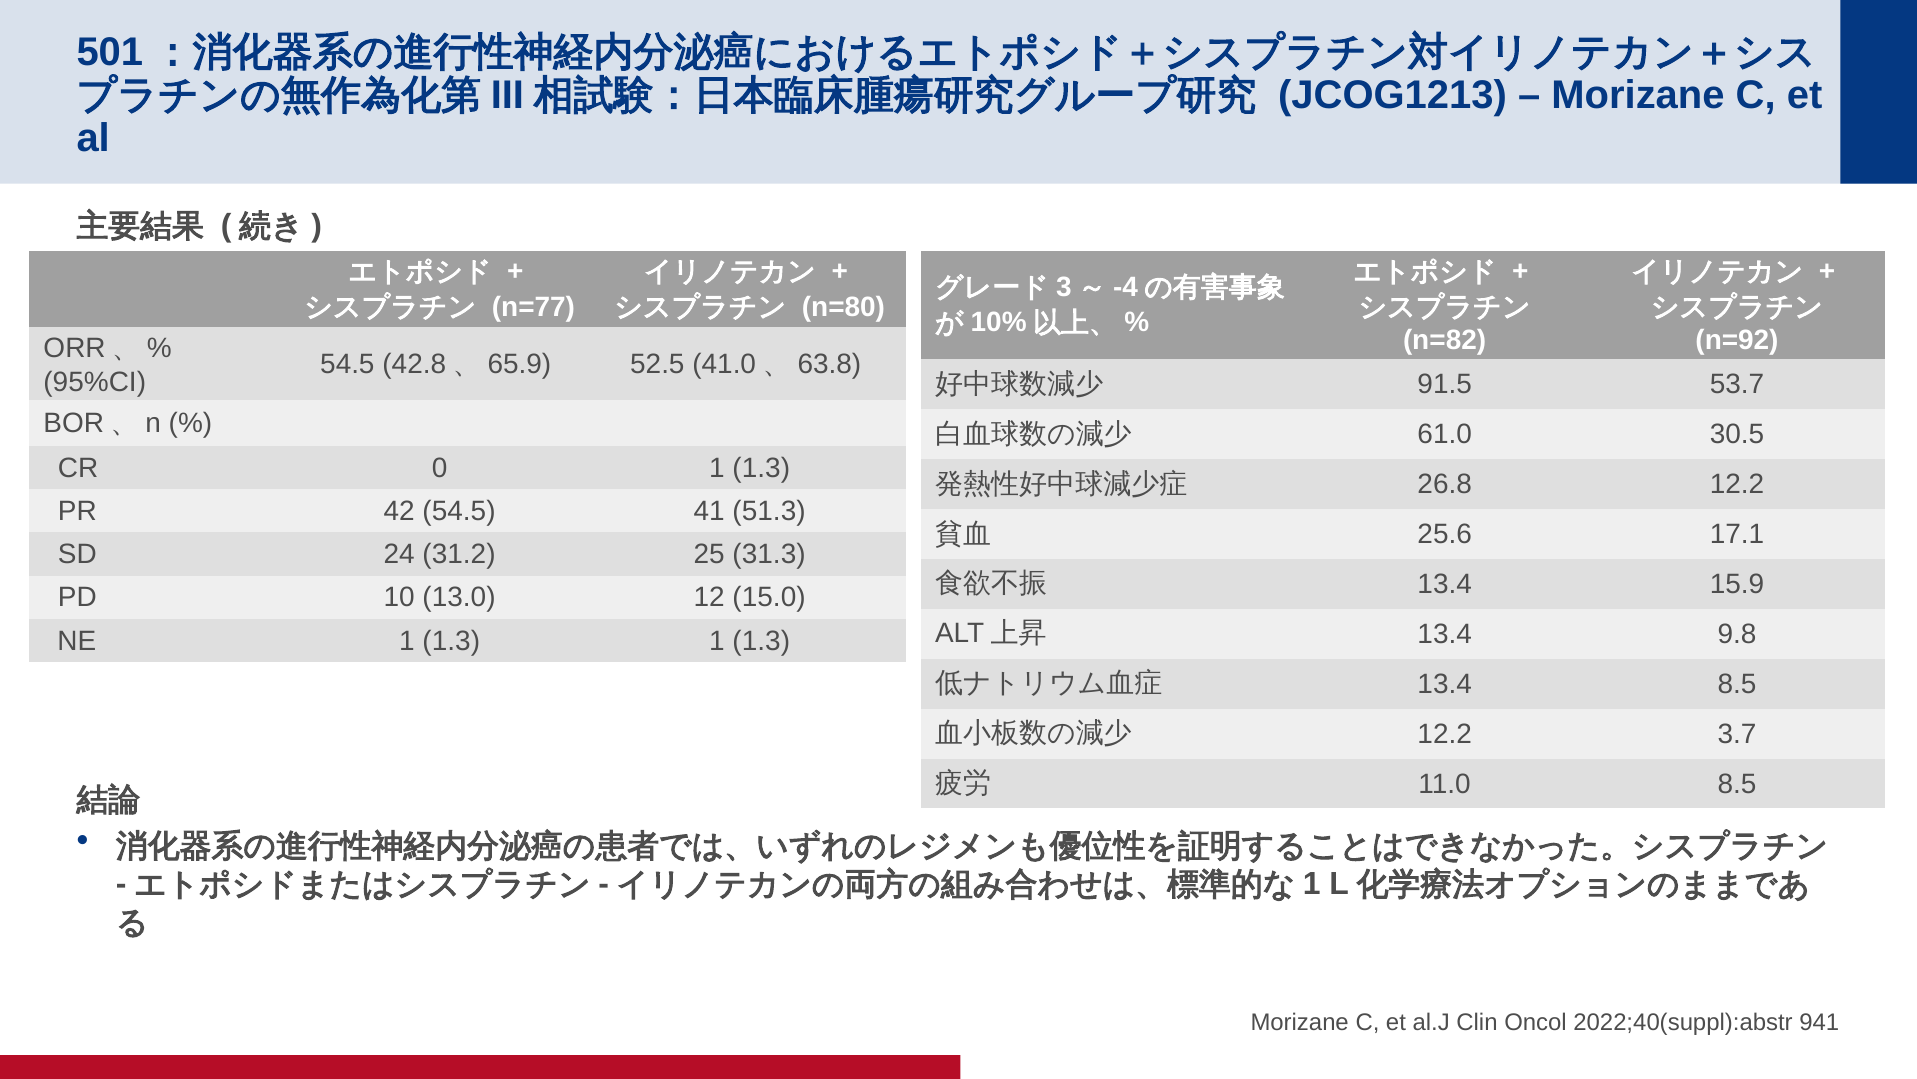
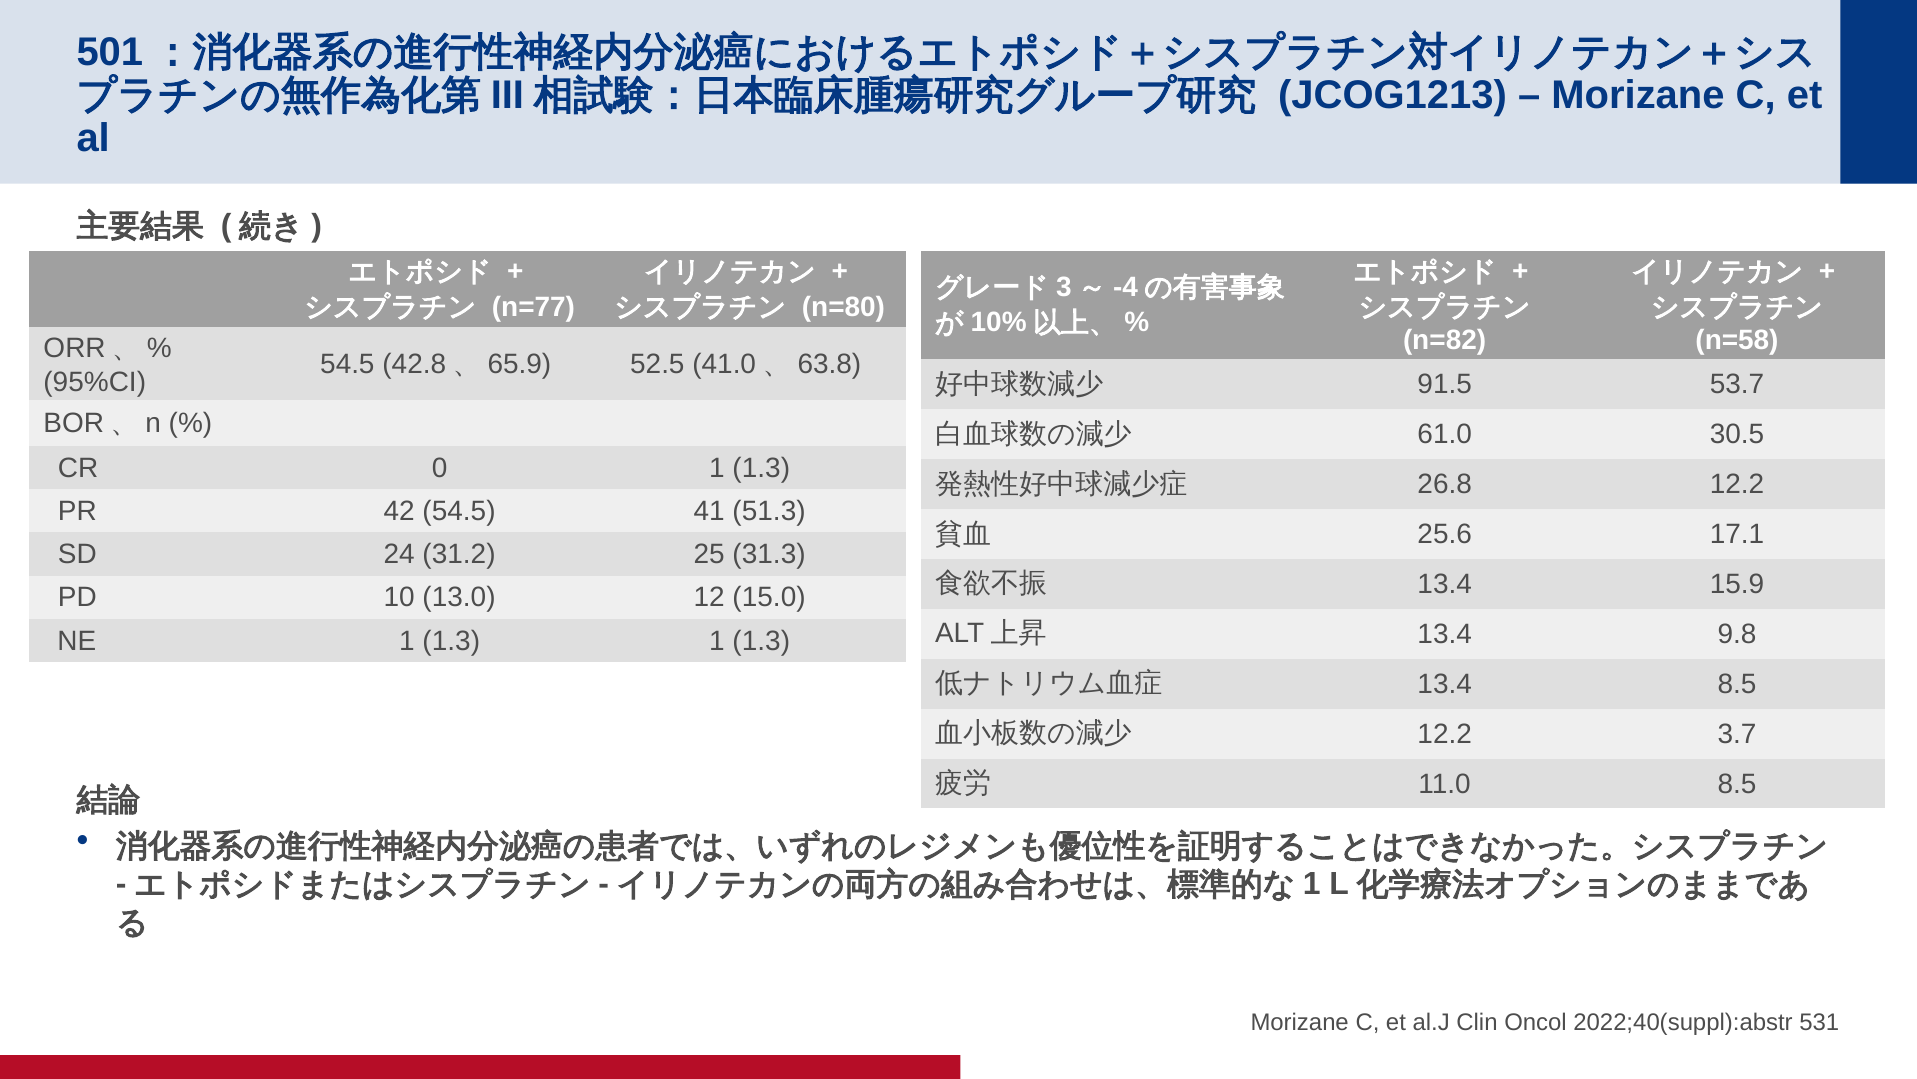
n=92: n=92 -> n=58
941: 941 -> 531
